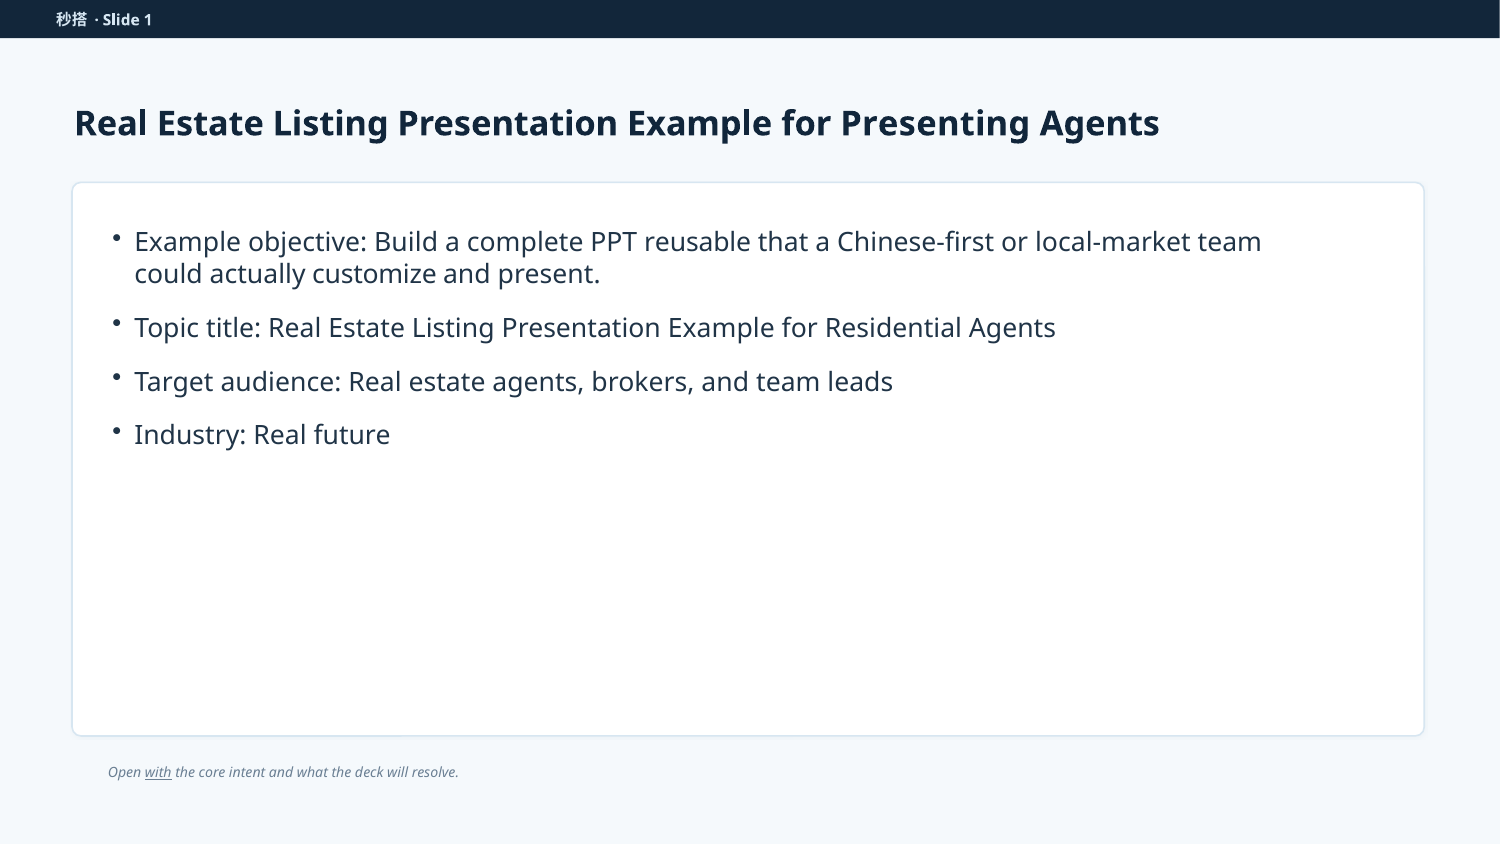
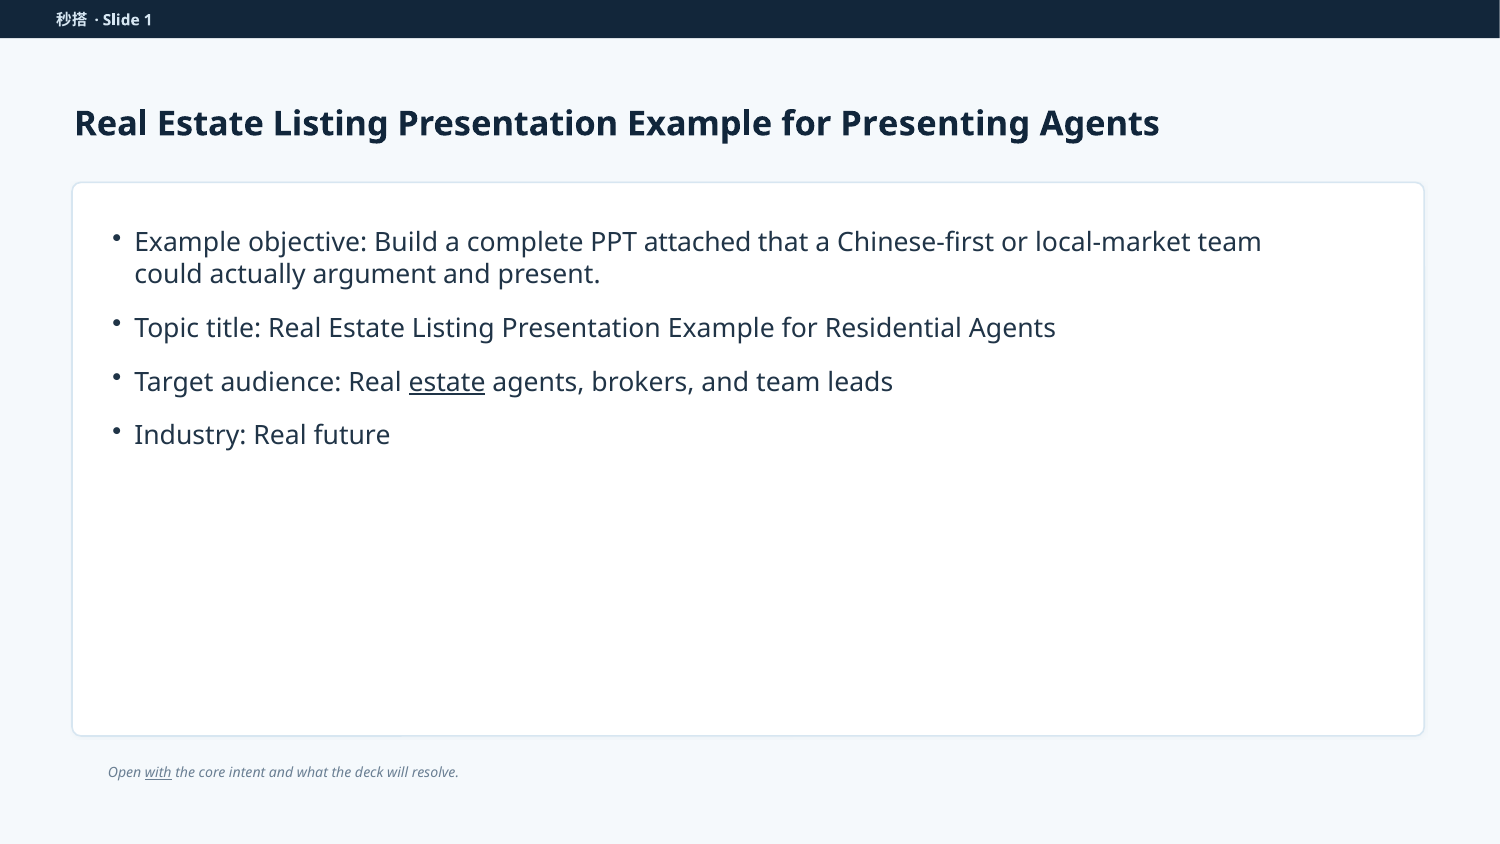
reusable: reusable -> attached
customize: customize -> argument
estate at (447, 382) underline: none -> present
